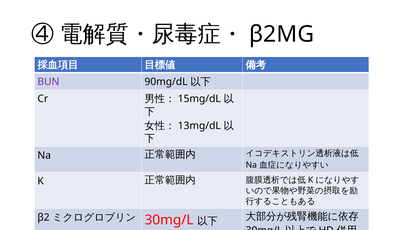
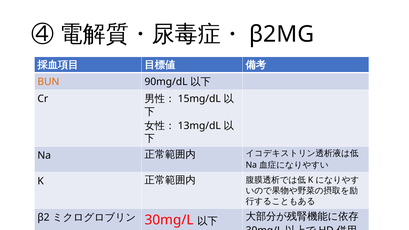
BUN colour: purple -> orange
